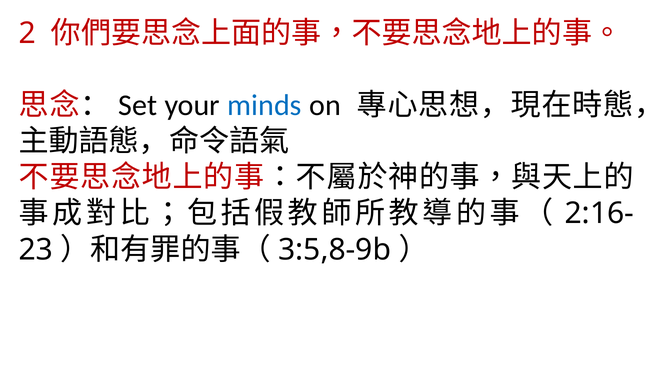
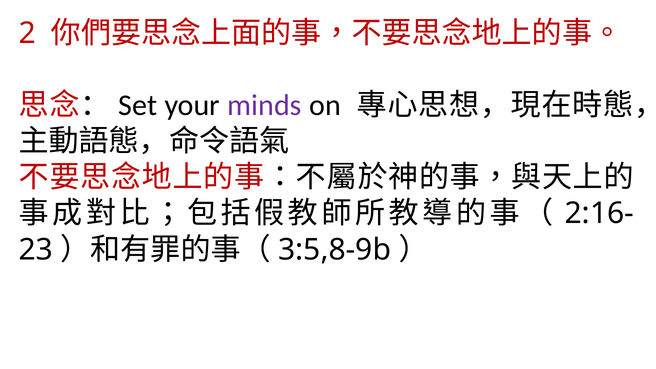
minds colour: blue -> purple
